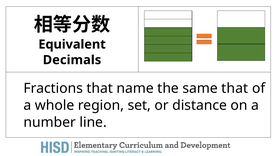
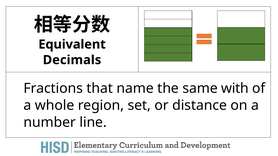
same that: that -> with
